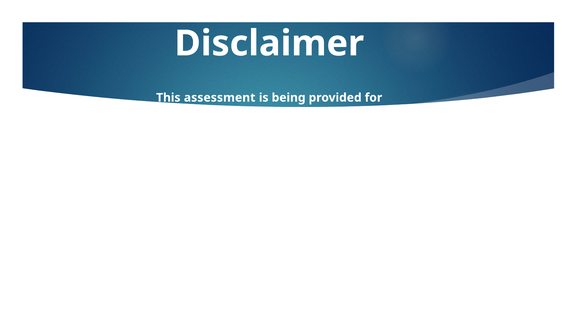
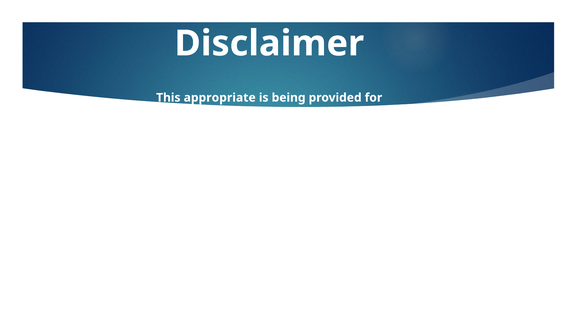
This assessment: assessment -> appropriate
